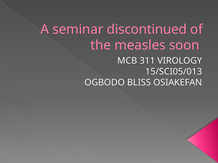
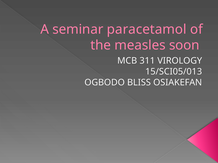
discontinued: discontinued -> paracetamol
